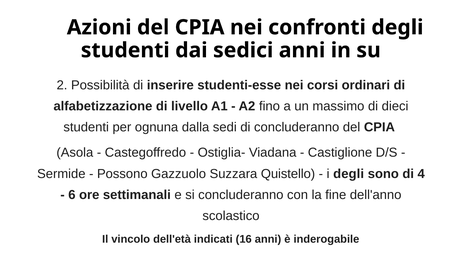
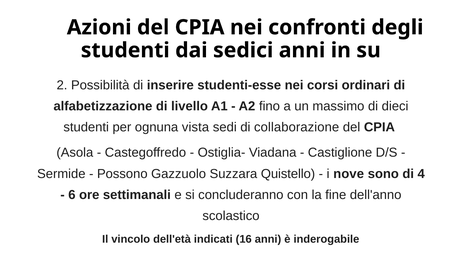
dalla: dalla -> vista
di concluderanno: concluderanno -> collaborazione
i degli: degli -> nove
